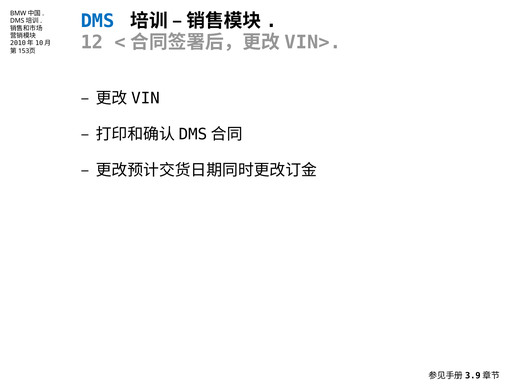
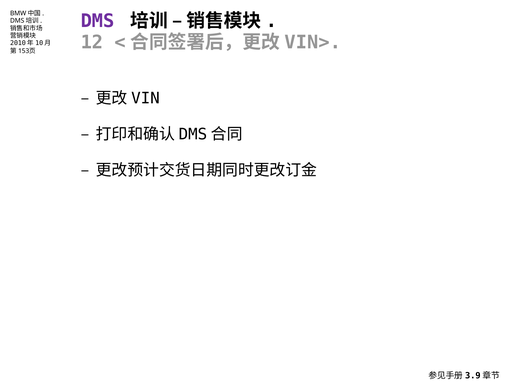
DMS colour: blue -> purple
